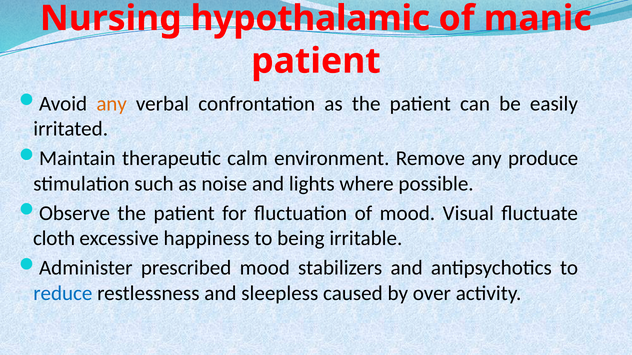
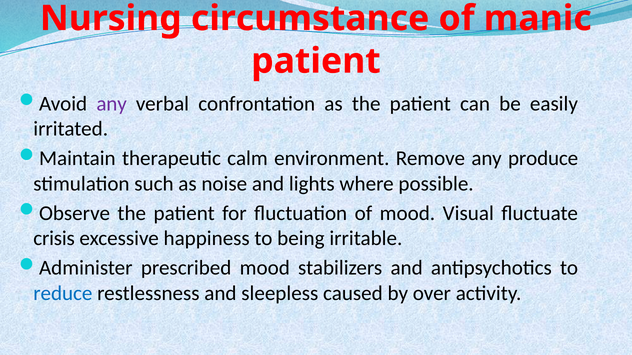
hypothalamic: hypothalamic -> circumstance
any at (112, 104) colour: orange -> purple
cloth: cloth -> crisis
